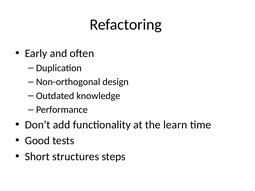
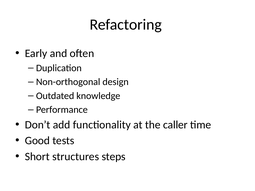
learn: learn -> caller
